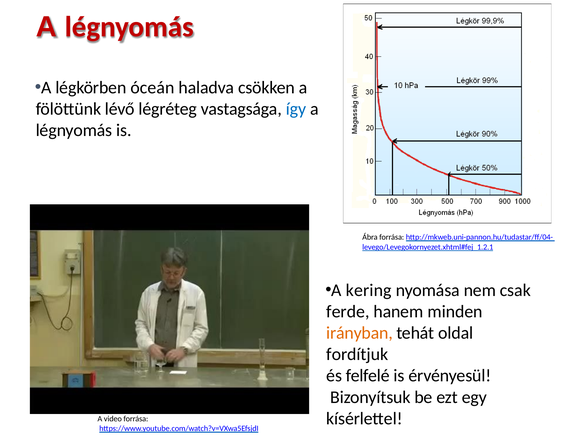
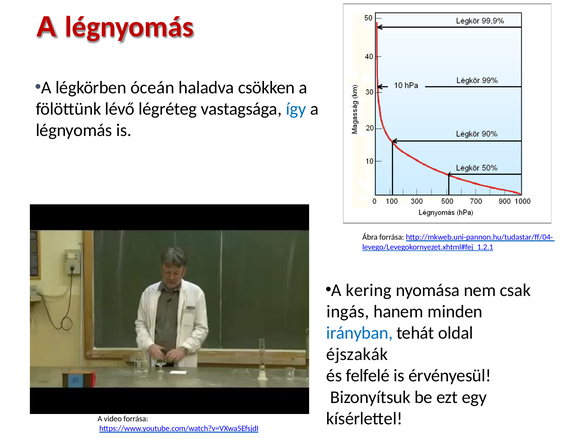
ferde: ferde -> ingás
irányban colour: orange -> blue
fordítjuk: fordítjuk -> éjszakák
